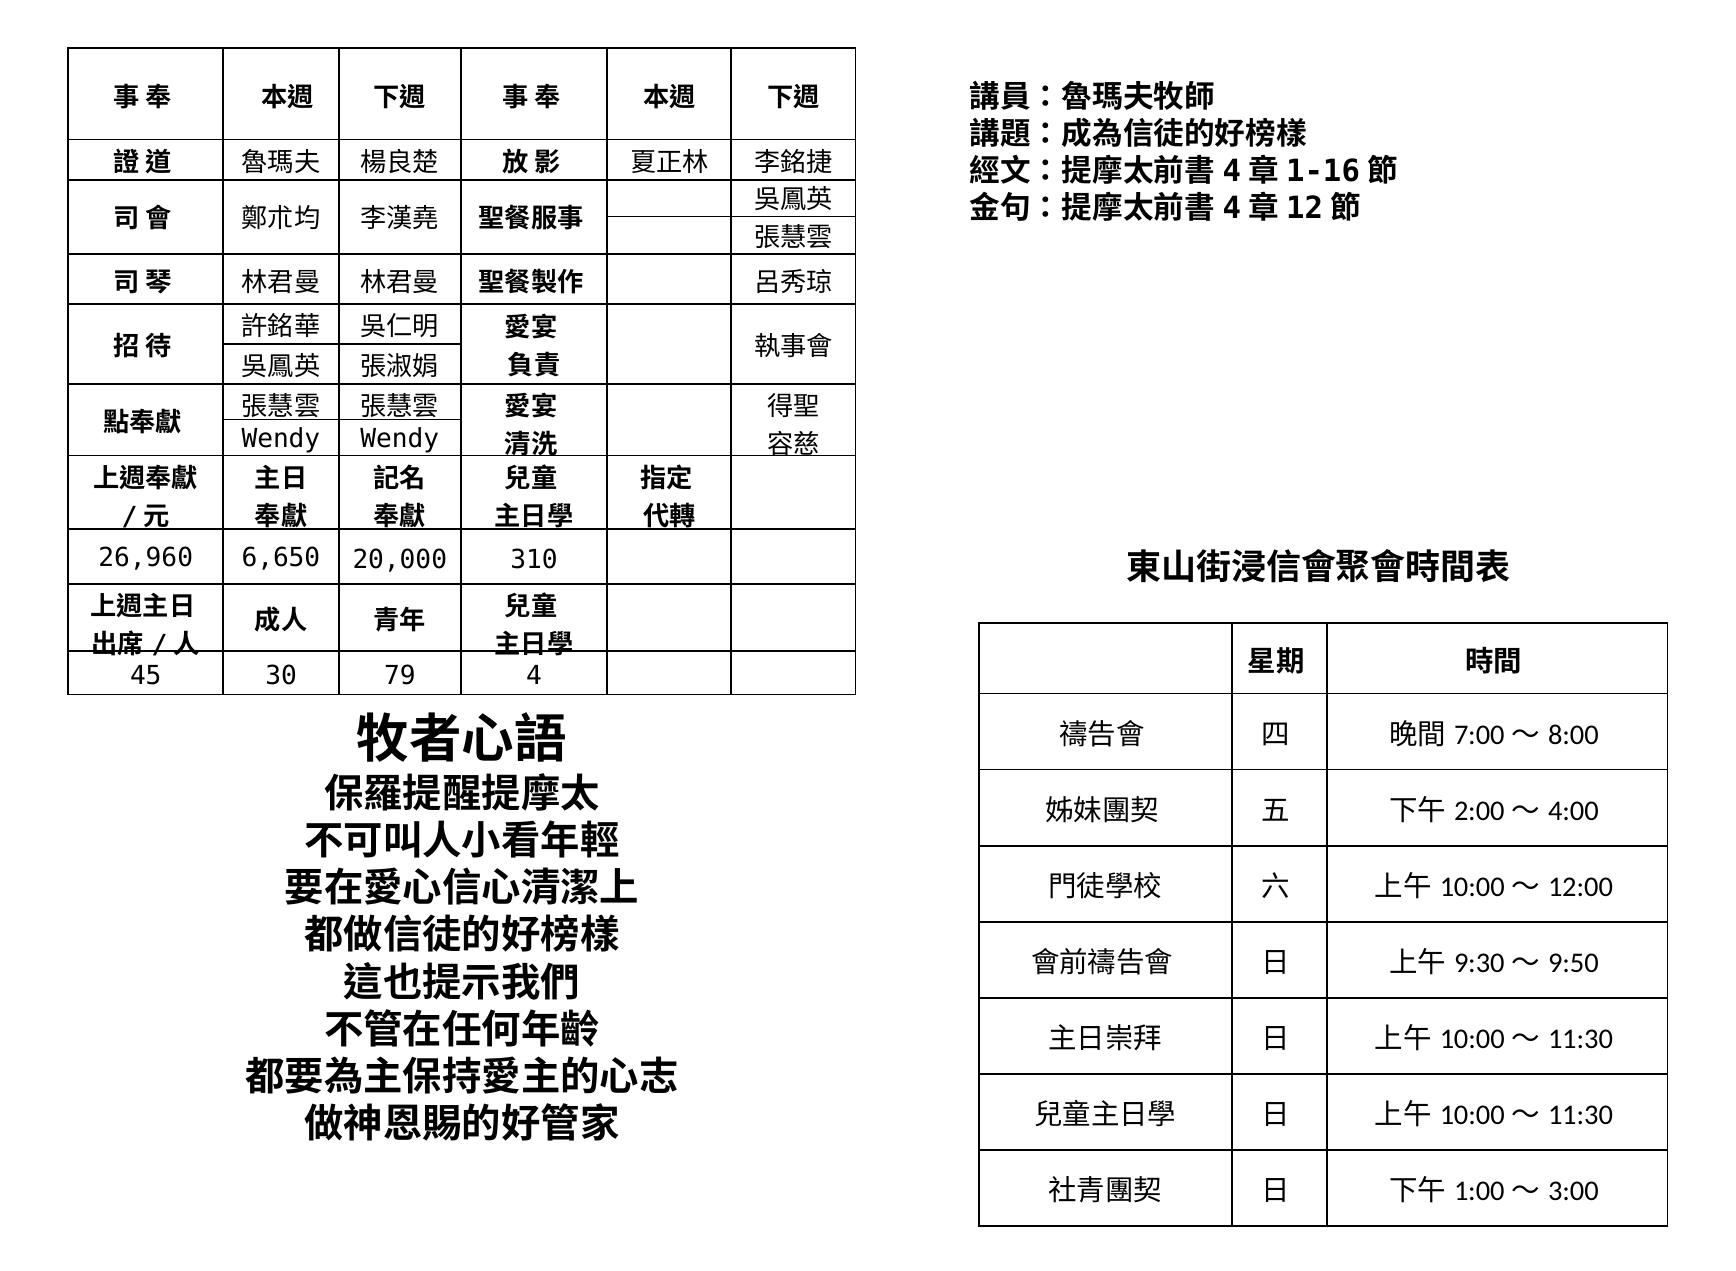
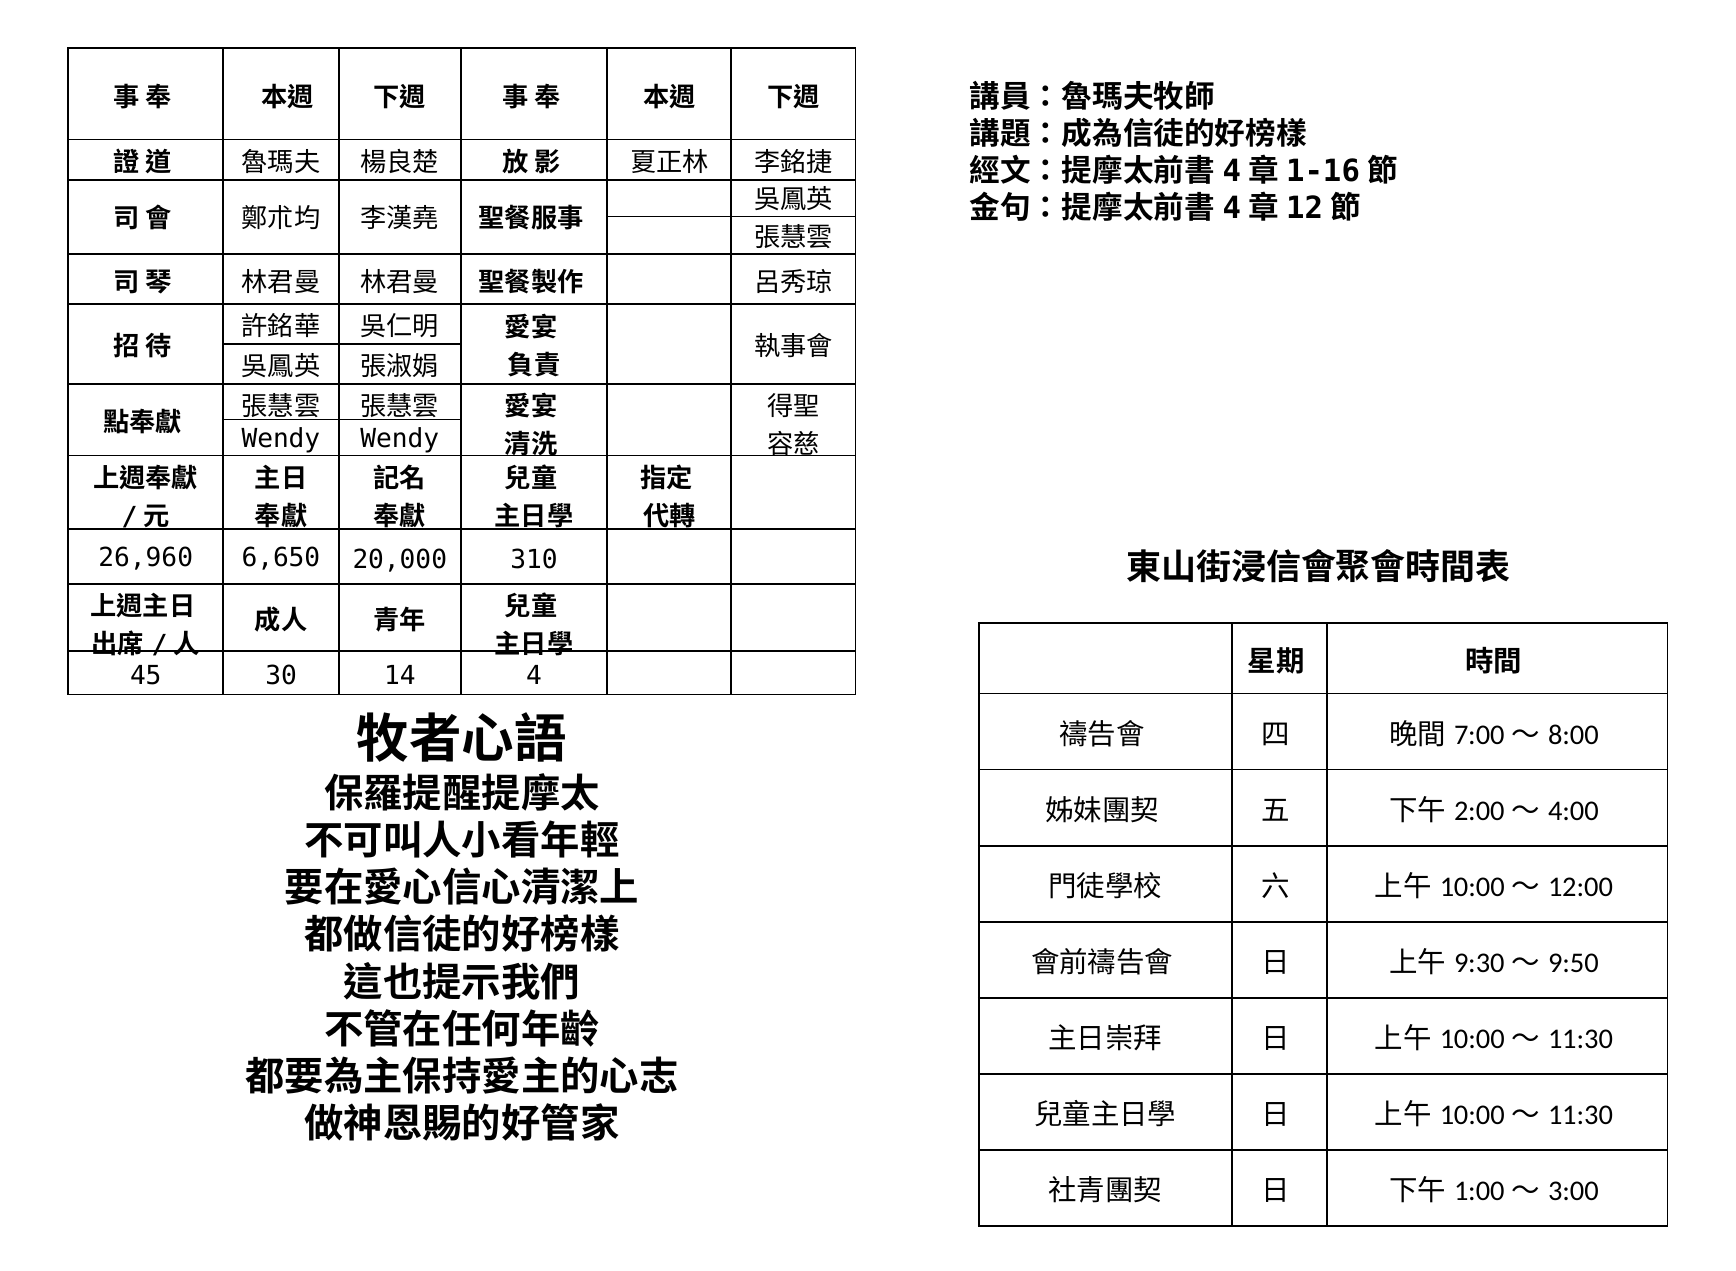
79: 79 -> 14
